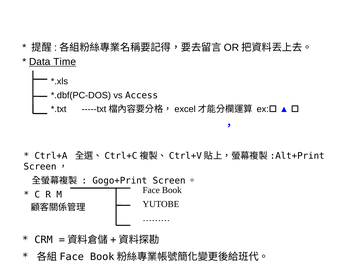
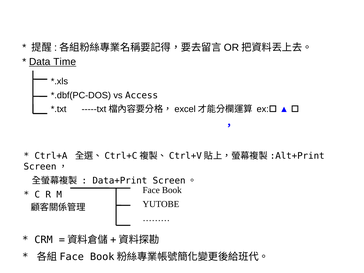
Gogo+Print: Gogo+Print -> Data+Print
